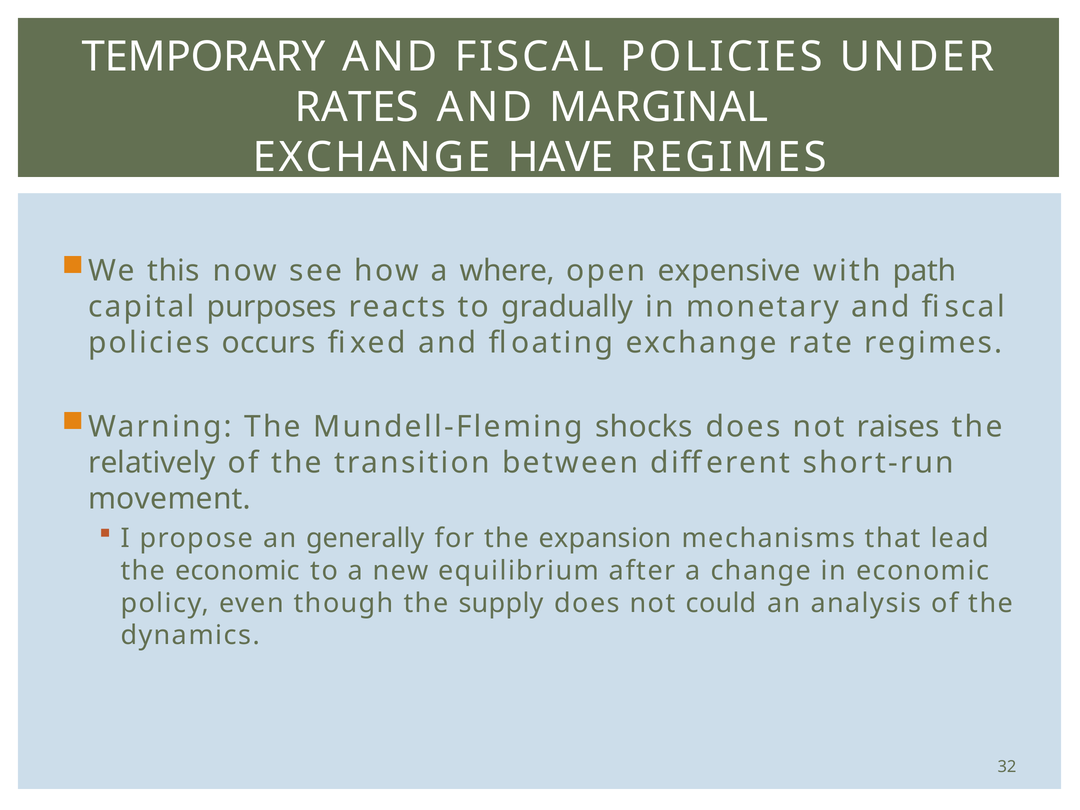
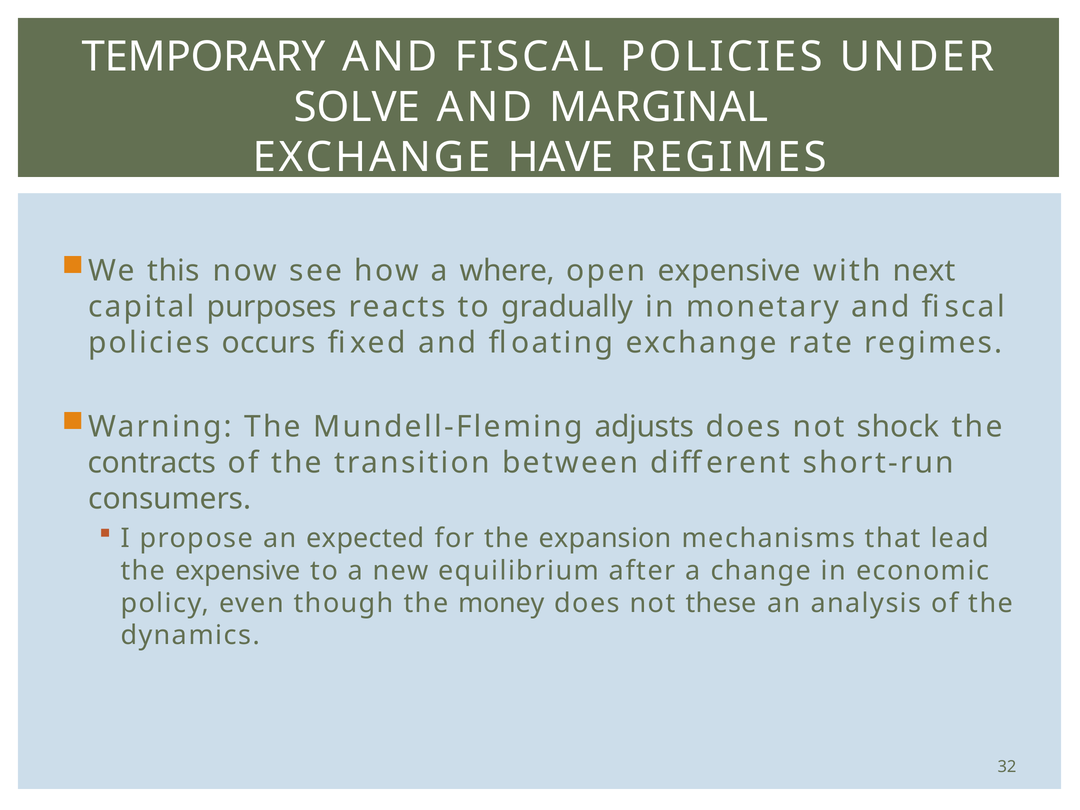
RATES: RATES -> SOLVE
path: path -> next
shocks: shocks -> adjusts
raises: raises -> shock
relatively: relatively -> contracts
movement: movement -> consumers
generally: generally -> expected
the economic: economic -> expensive
supply: supply -> money
could: could -> these
